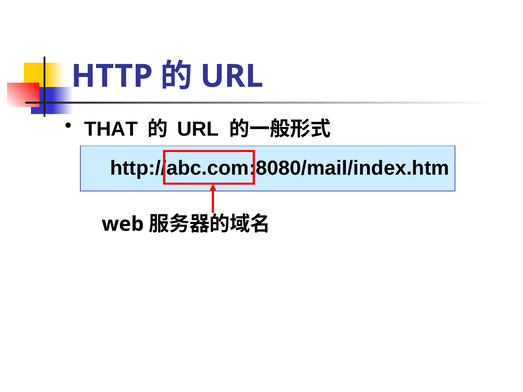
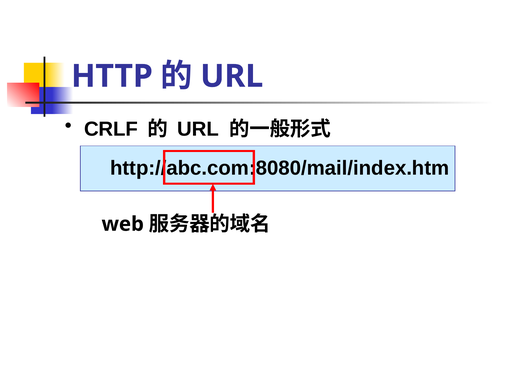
THAT: THAT -> CRLF
